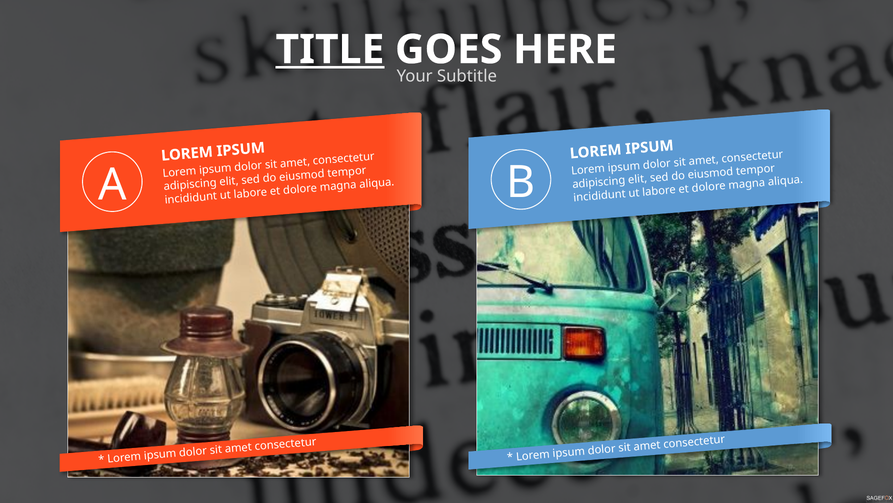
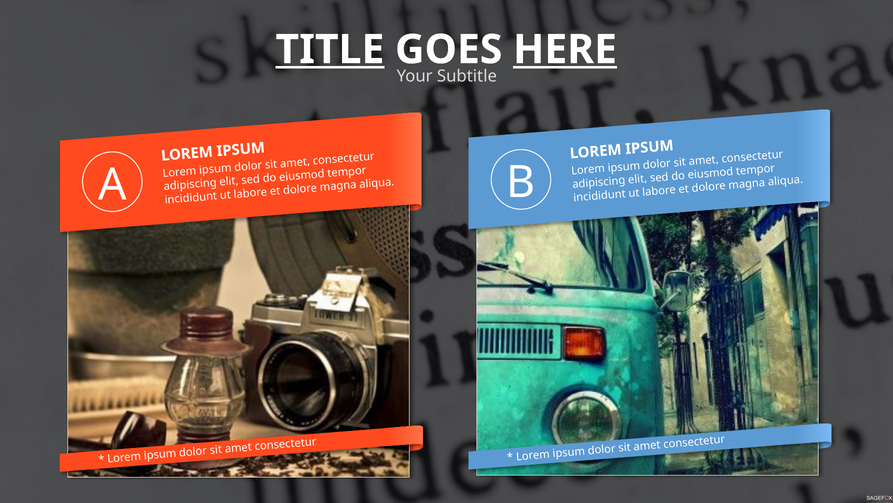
HERE underline: none -> present
